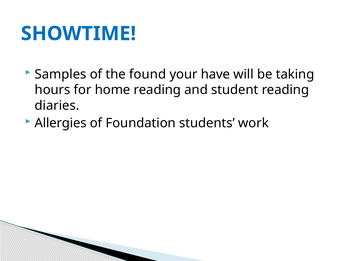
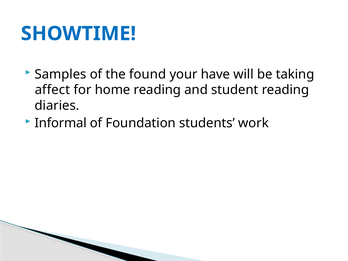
hours: hours -> affect
Allergies: Allergies -> Informal
